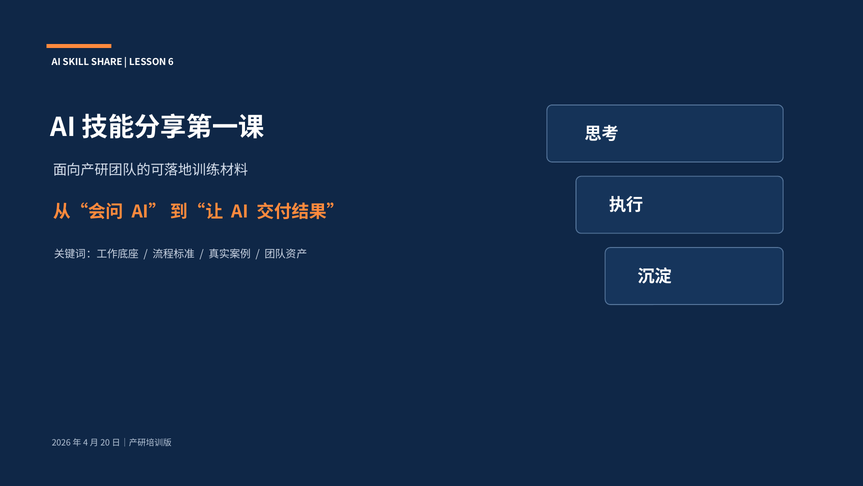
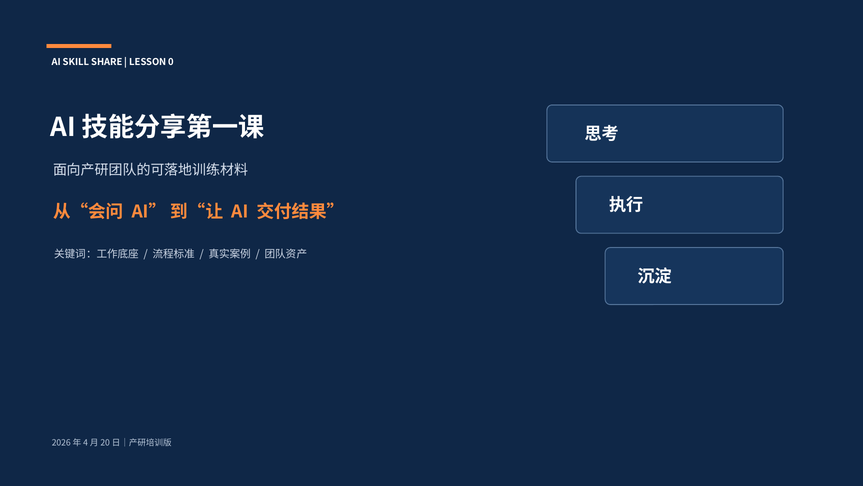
6: 6 -> 0
